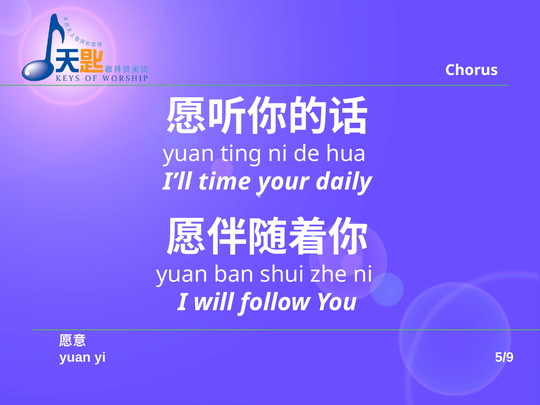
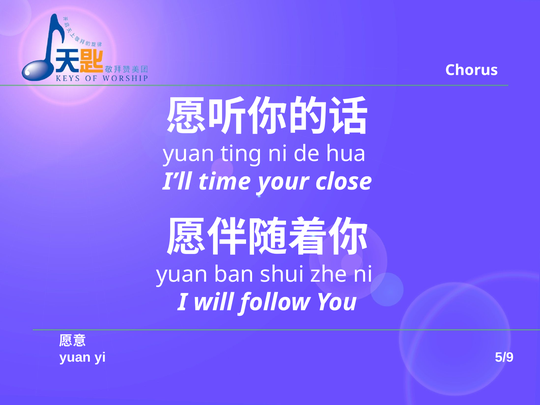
daily: daily -> close
